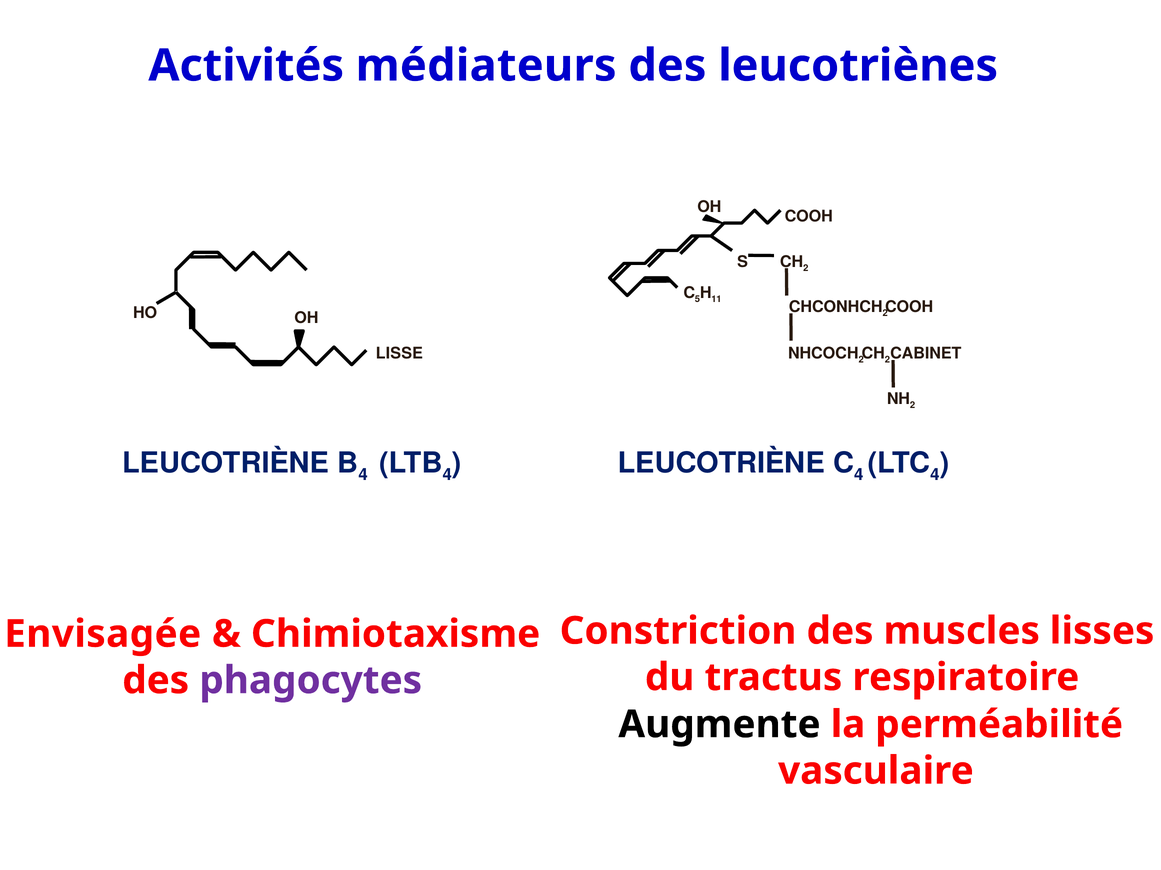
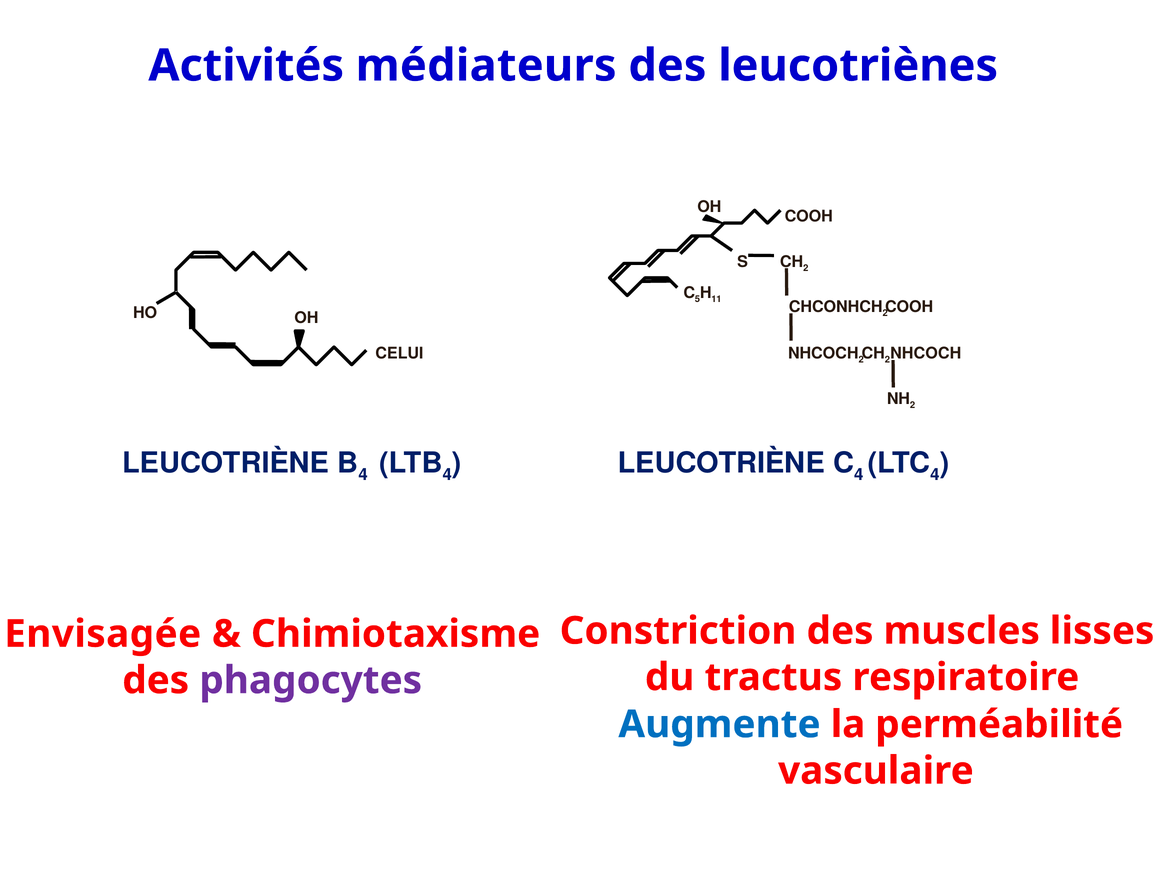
LISSE: LISSE -> CELUI
CABINET at (926, 354): CABINET -> NHCOCH
Augmente colour: black -> blue
